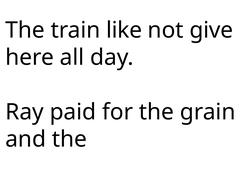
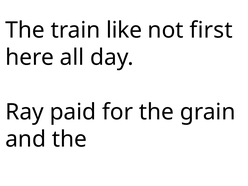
give: give -> first
